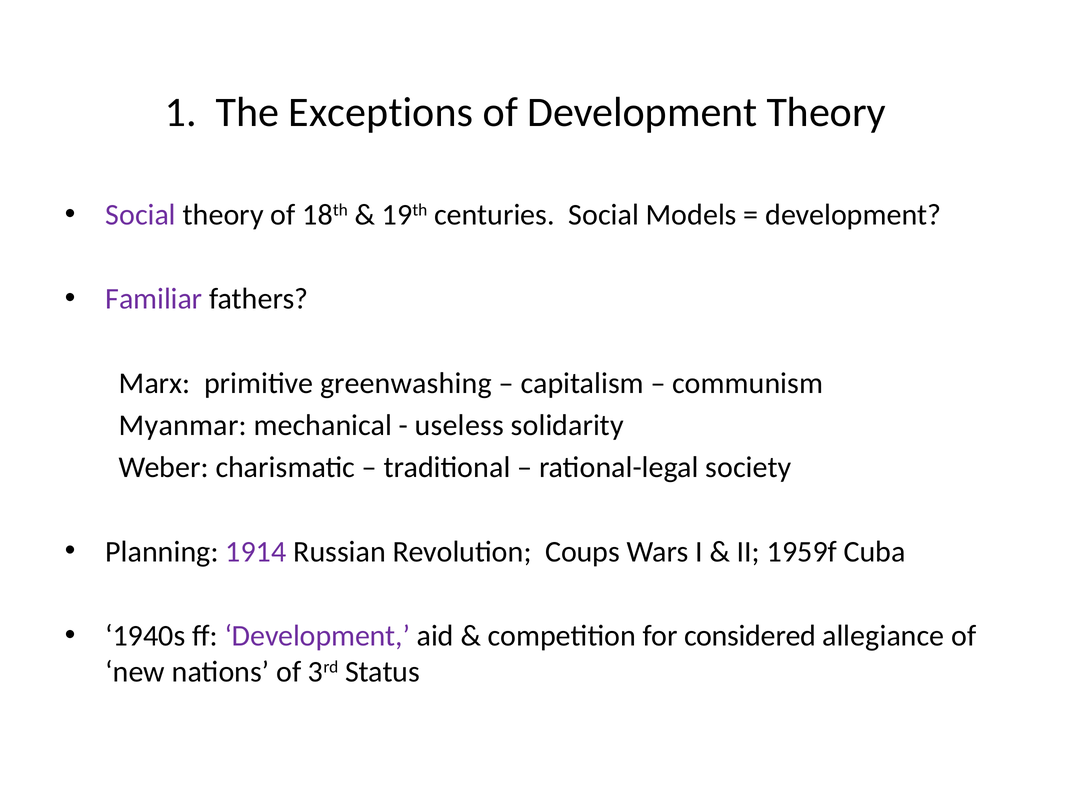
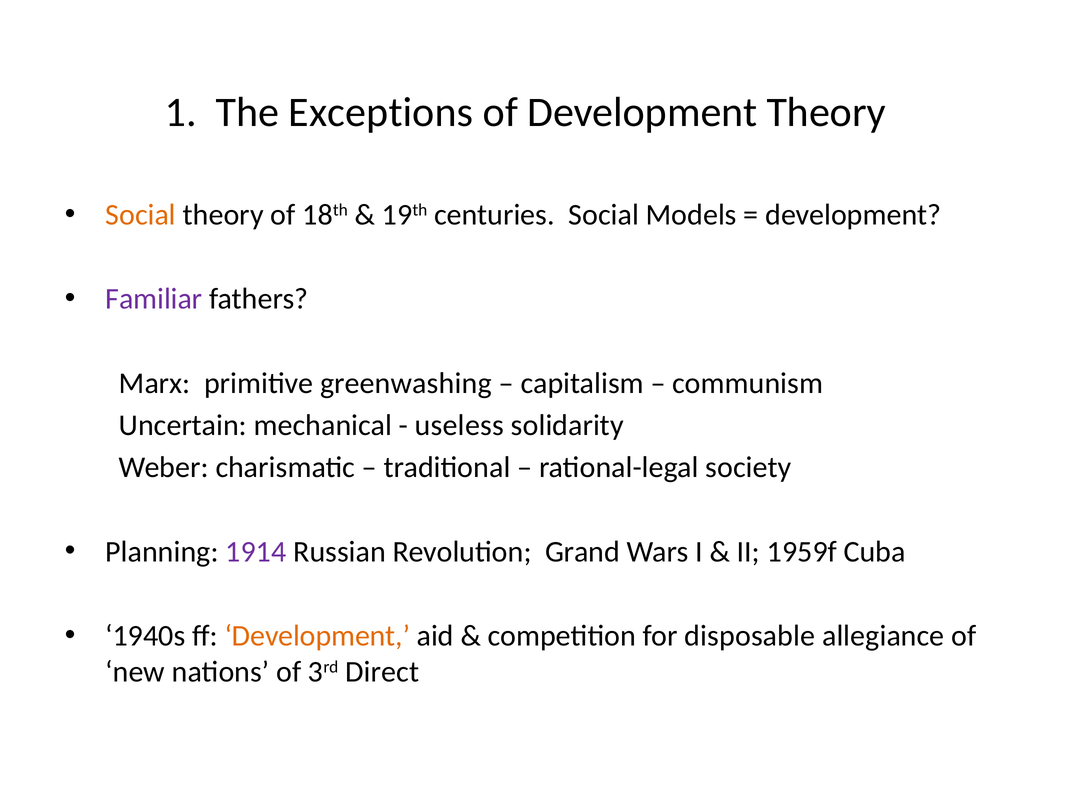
Social at (141, 215) colour: purple -> orange
Myanmar: Myanmar -> Uncertain
Coups: Coups -> Grand
Development at (317, 636) colour: purple -> orange
considered: considered -> disposable
Status: Status -> Direct
